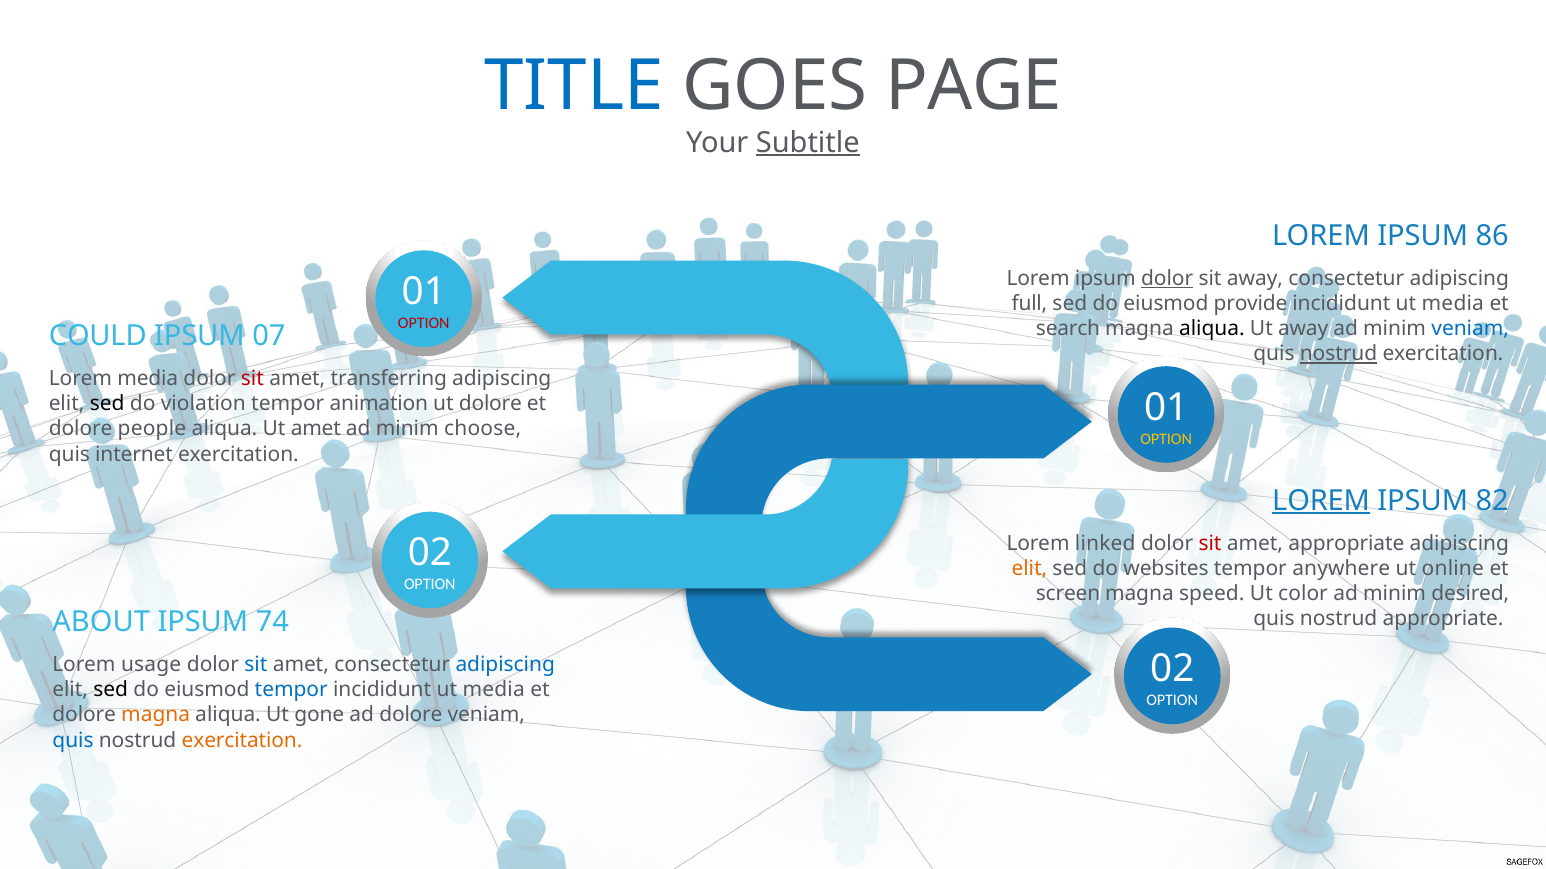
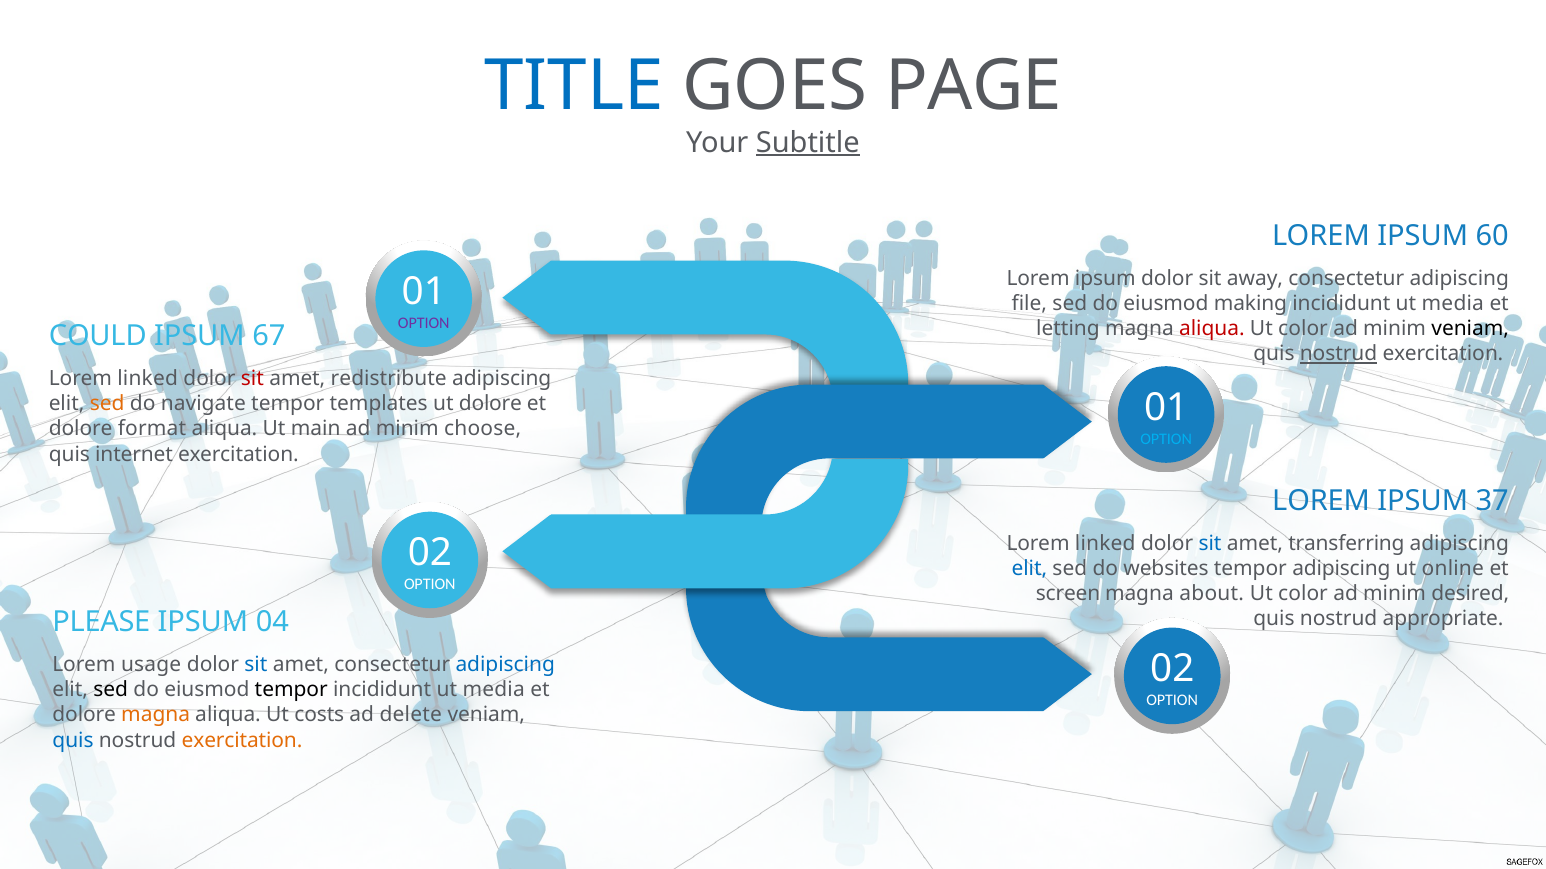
86: 86 -> 60
dolor at (1167, 279) underline: present -> none
full: full -> file
provide: provide -> making
OPTION at (424, 323) colour: red -> purple
search: search -> letting
aliqua at (1212, 329) colour: black -> red
away at (1303, 329): away -> color
veniam at (1470, 329) colour: blue -> black
07: 07 -> 67
media at (148, 379): media -> linked
transferring: transferring -> redistribute
sed at (107, 404) colour: black -> orange
violation: violation -> navigate
animation: animation -> templates
people: people -> format
Ut amet: amet -> main
OPTION at (1166, 439) colour: yellow -> light blue
LOREM at (1321, 501) underline: present -> none
82: 82 -> 37
sit at (1210, 544) colour: red -> blue
amet appropriate: appropriate -> transferring
elit at (1029, 569) colour: orange -> blue
tempor anywhere: anywhere -> adipiscing
speed: speed -> about
ABOUT: ABOUT -> PLEASE
74: 74 -> 04
tempor at (291, 690) colour: blue -> black
gone: gone -> costs
ad dolore: dolore -> delete
